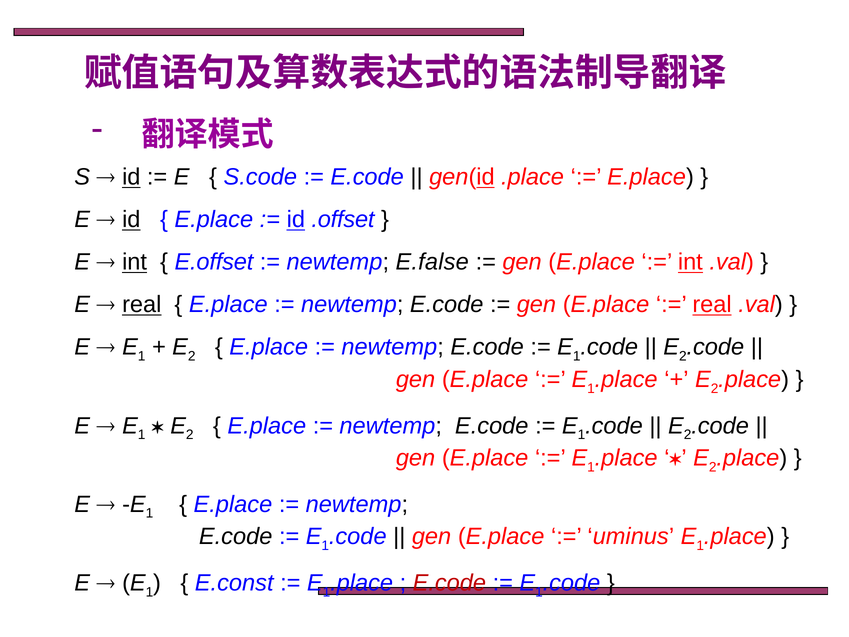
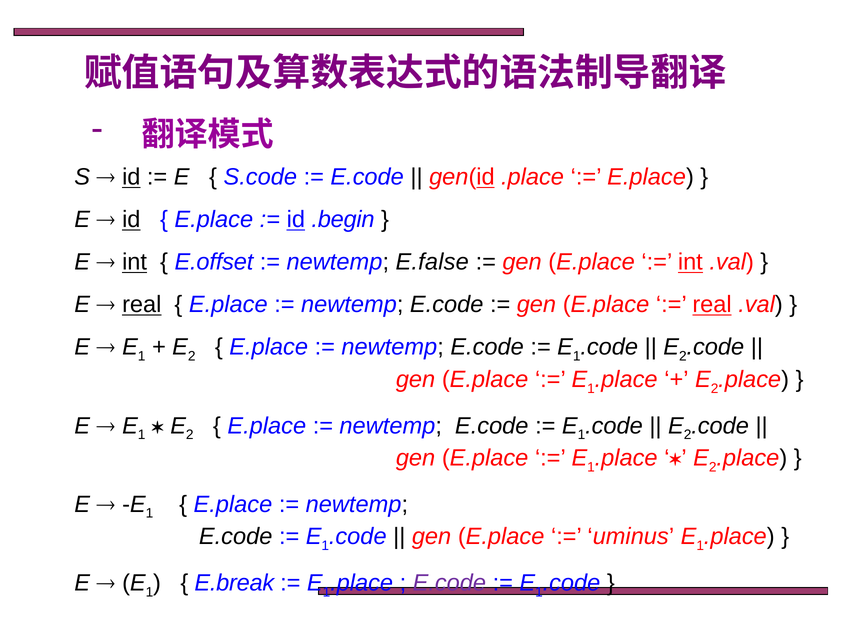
.offset: .offset -> .begin
E.const: E.const -> E.break
E.code at (449, 583) colour: red -> purple
